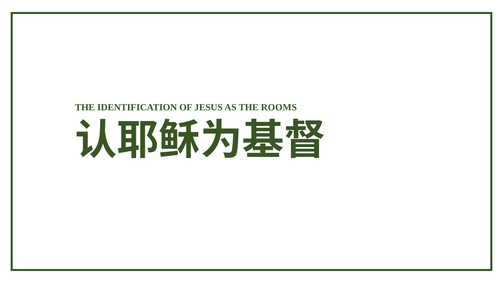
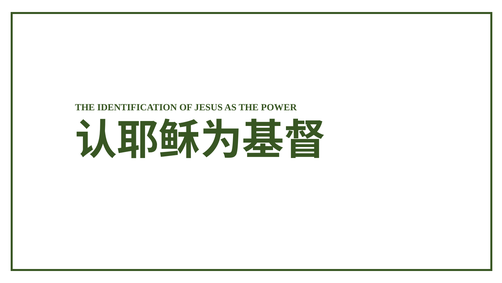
ROOMS: ROOMS -> POWER
